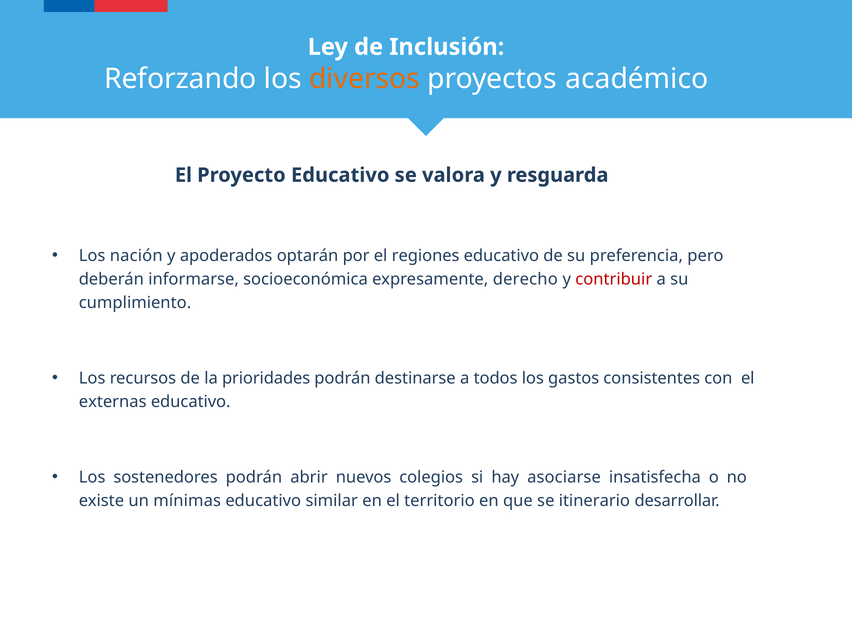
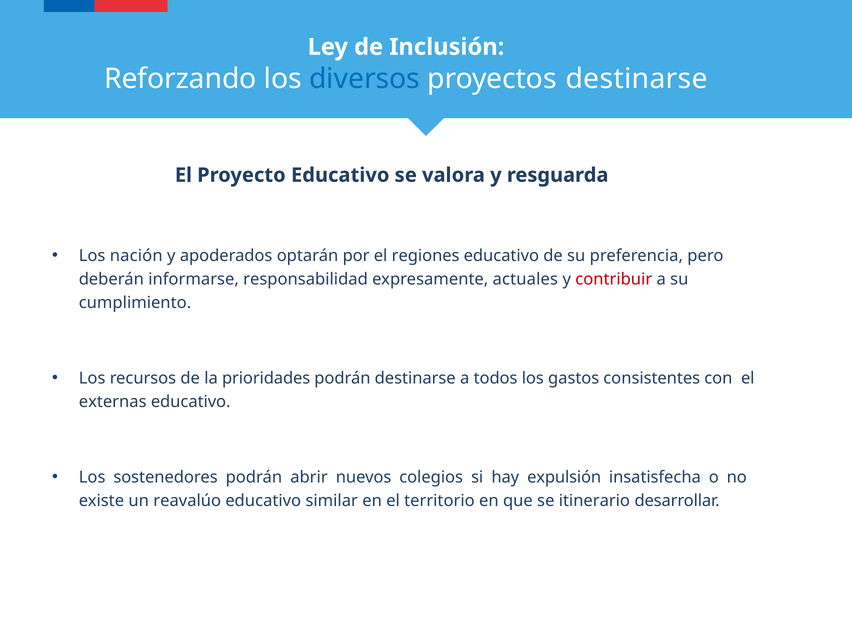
diversos colour: orange -> blue
proyectos académico: académico -> destinarse
socioeconómica: socioeconómica -> responsabilidad
derecho: derecho -> actuales
asociarse: asociarse -> expulsión
mínimas: mínimas -> reavalúo
